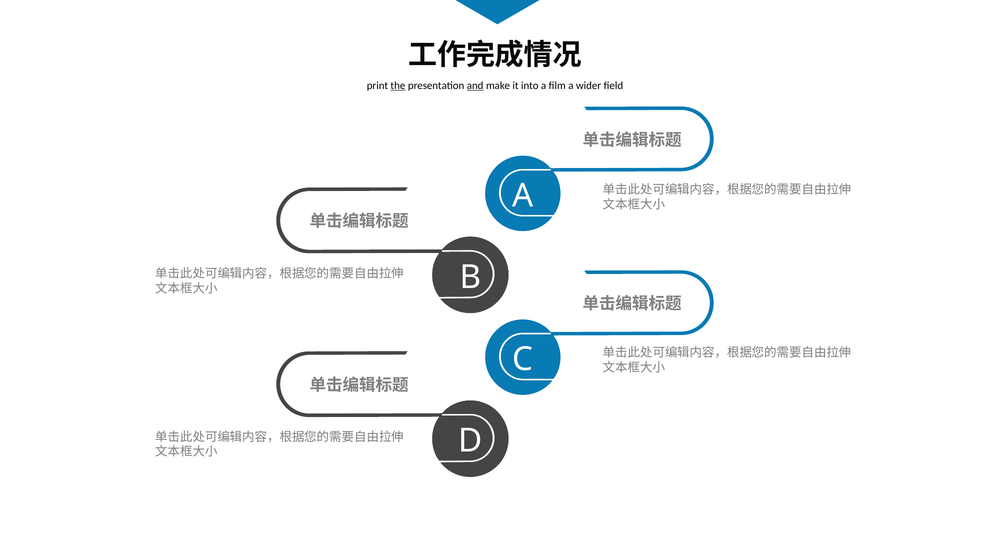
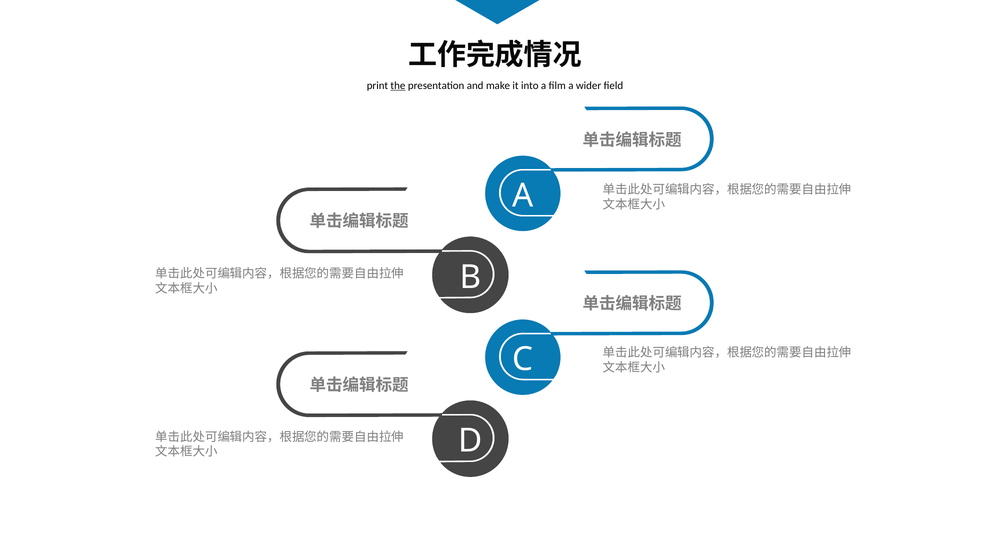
and underline: present -> none
